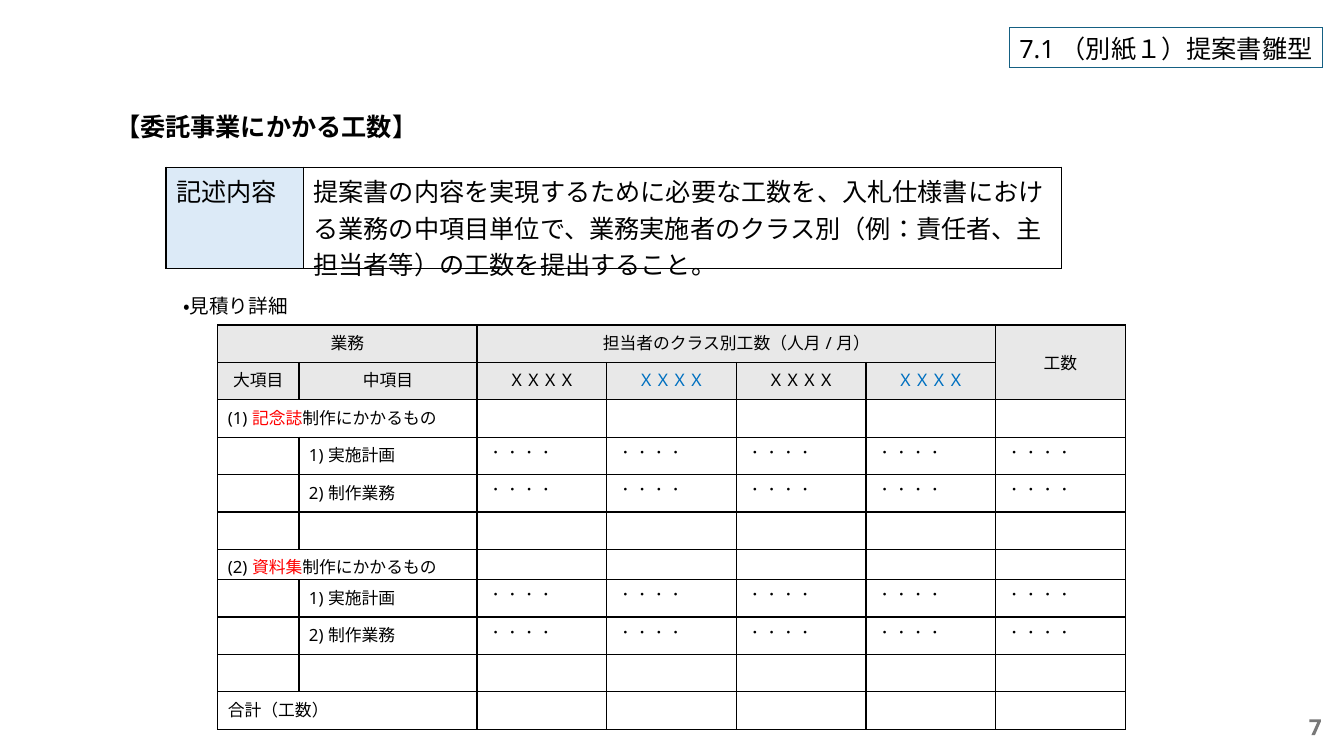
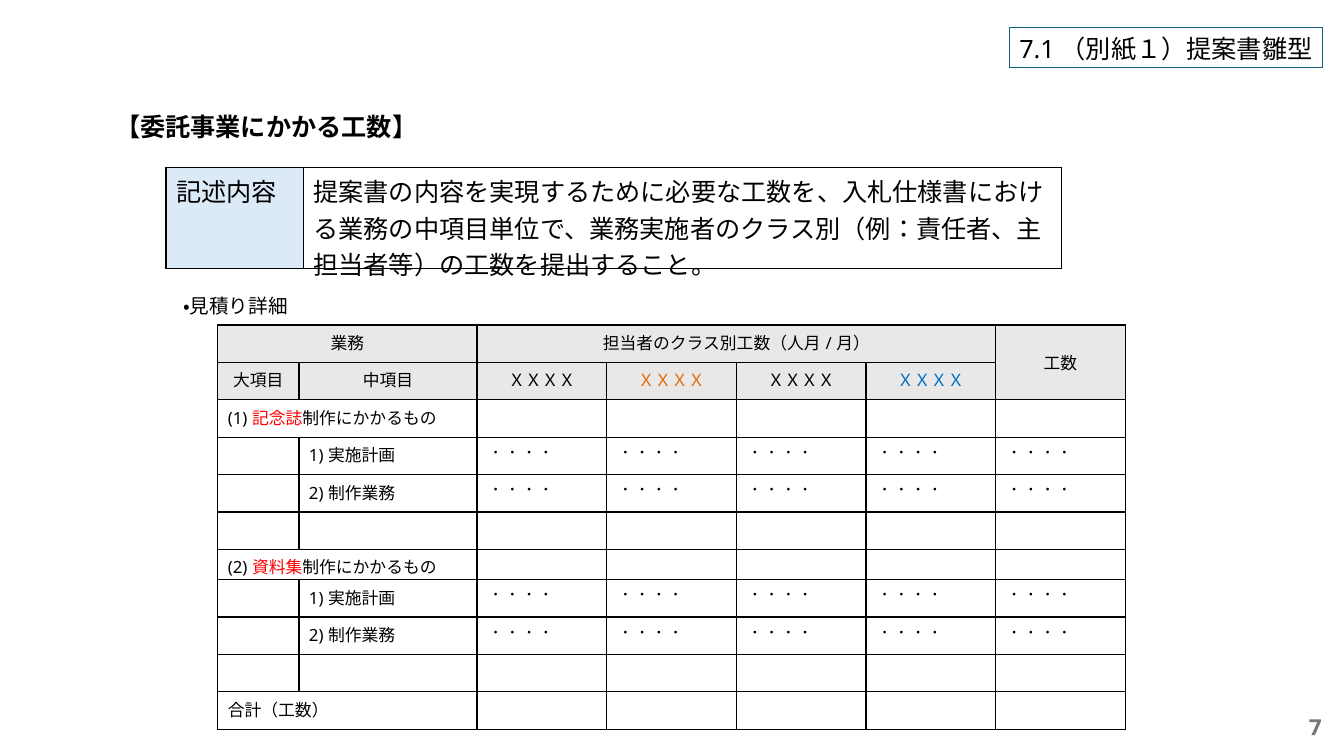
ＸＸＸＸ at (671, 381) colour: blue -> orange
